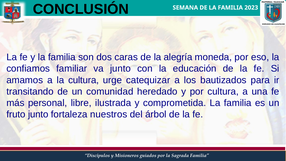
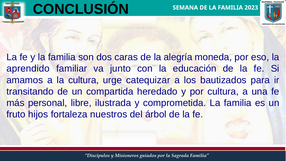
confiamos: confiamos -> aprendido
comunidad: comunidad -> compartida
fruto junto: junto -> hijos
